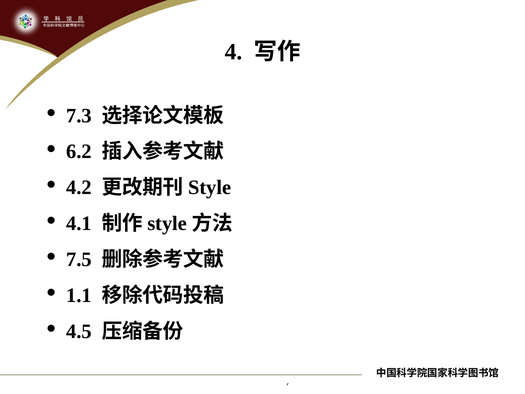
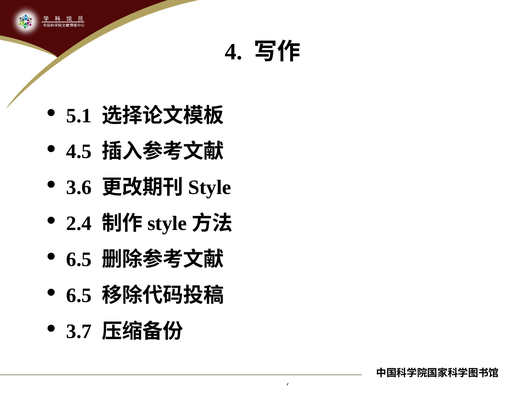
7.3: 7.3 -> 5.1
6.2: 6.2 -> 4.5
4.2: 4.2 -> 3.6
4.1: 4.1 -> 2.4
7.5 at (79, 259): 7.5 -> 6.5
1.1 at (79, 295): 1.1 -> 6.5
4.5: 4.5 -> 3.7
